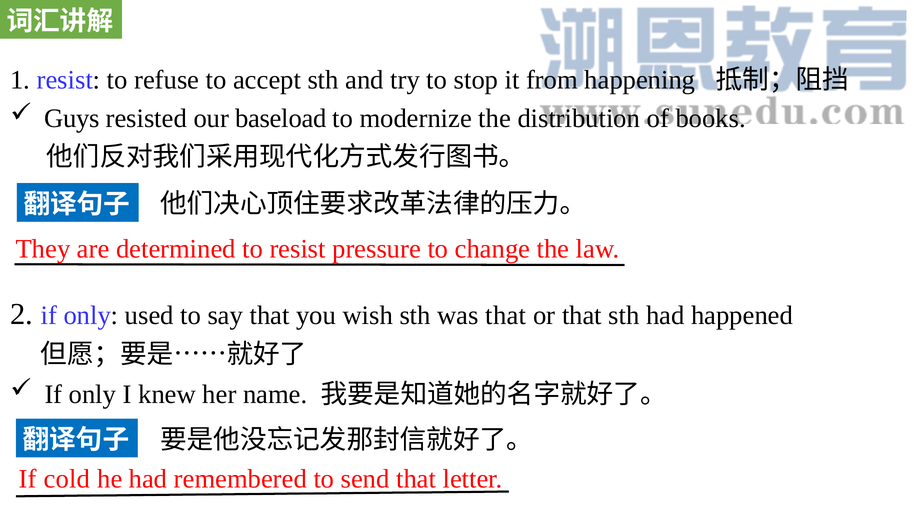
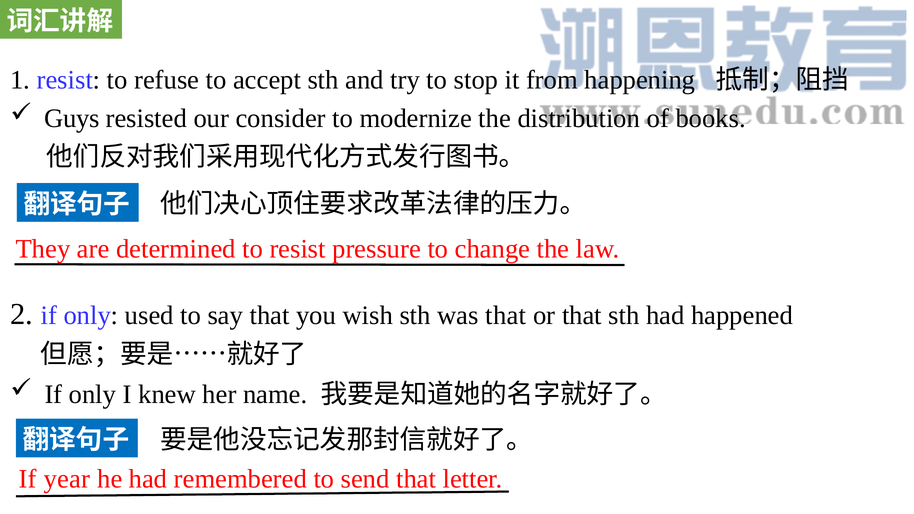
baseload: baseload -> consider
cold: cold -> year
